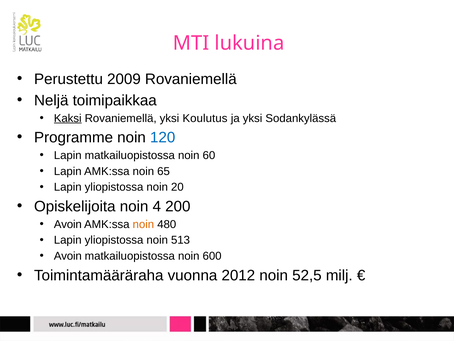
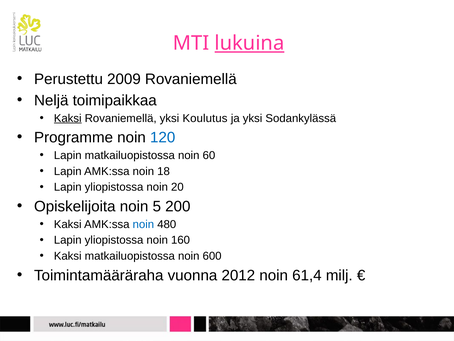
lukuina underline: none -> present
65: 65 -> 18
4: 4 -> 5
Avoin at (68, 224): Avoin -> Kaksi
noin at (143, 224) colour: orange -> blue
513: 513 -> 160
Avoin at (68, 256): Avoin -> Kaksi
52,5: 52,5 -> 61,4
